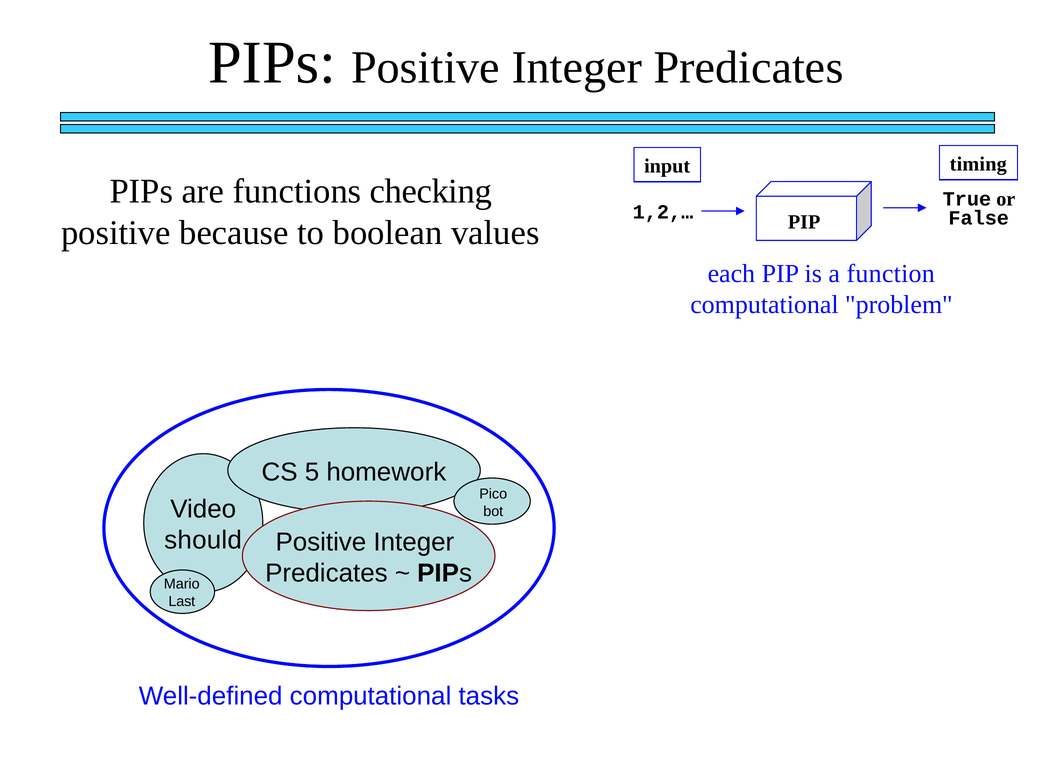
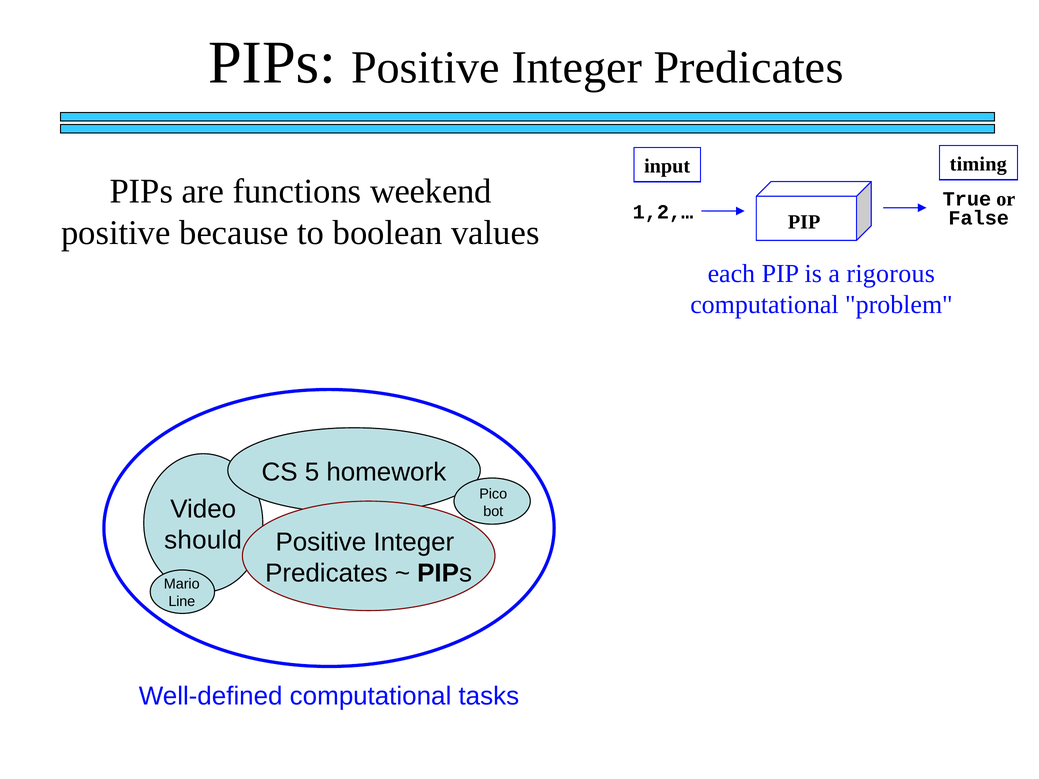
checking: checking -> weekend
function: function -> rigorous
Last: Last -> Line
